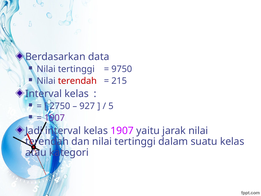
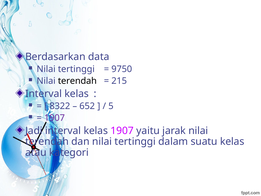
terendah at (77, 81) colour: red -> black
2750: 2750 -> 8322
927: 927 -> 652
